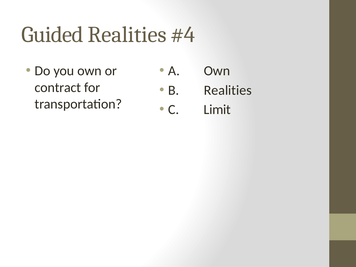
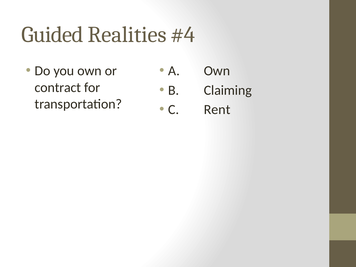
B Realities: Realities -> Claiming
Limit: Limit -> Rent
